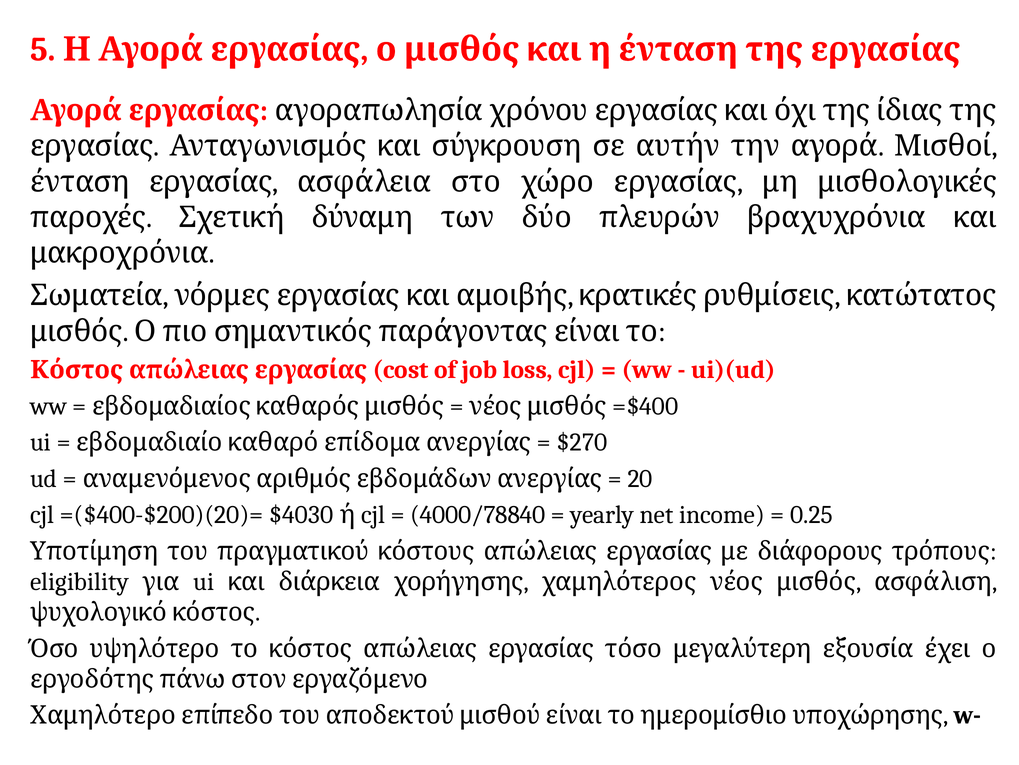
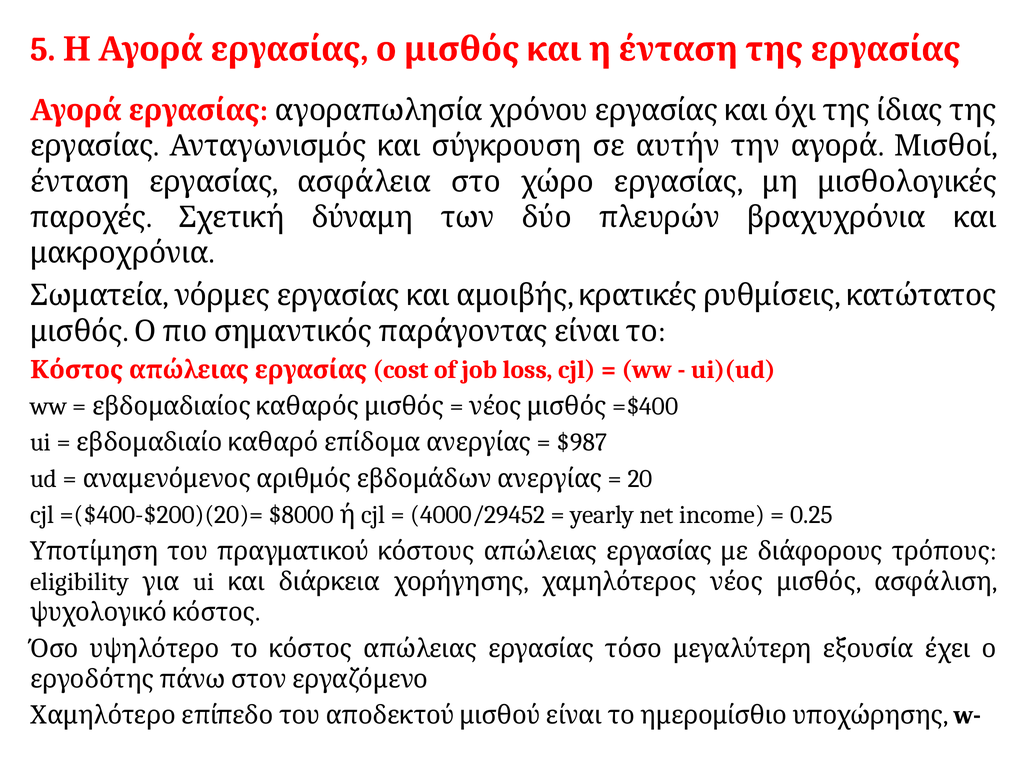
$270: $270 -> $987
$4030: $4030 -> $8000
4000/78840: 4000/78840 -> 4000/29452
